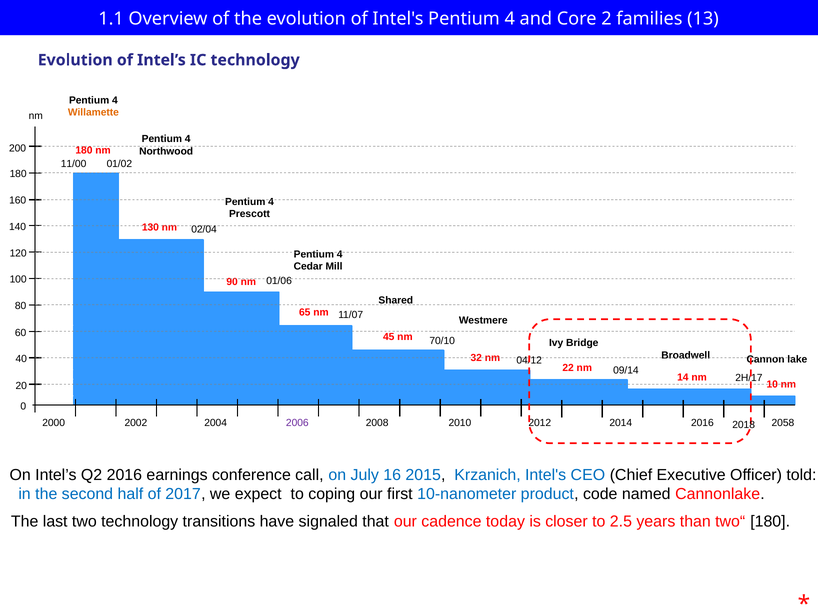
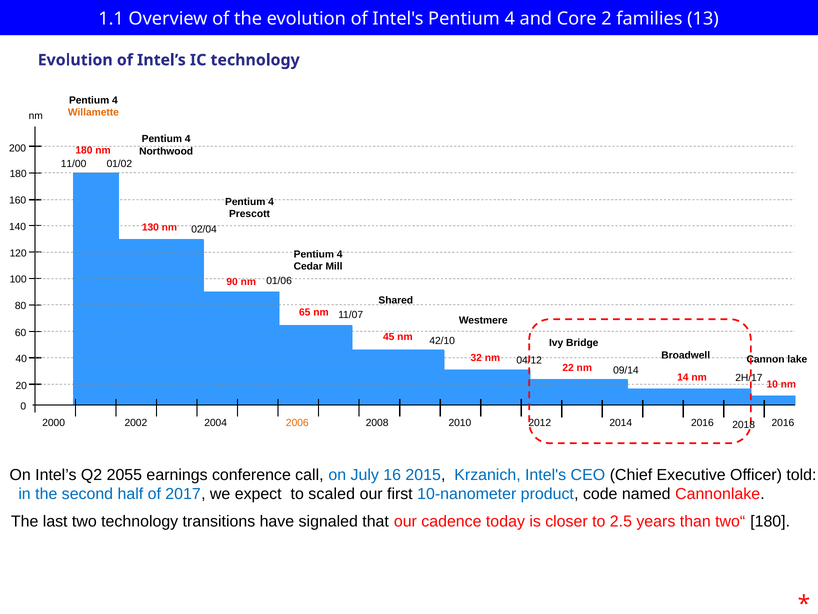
70/10: 70/10 -> 42/10
2006 colour: purple -> orange
2016 2058: 2058 -> 2016
Q2 2016: 2016 -> 2055
coping: coping -> scaled
